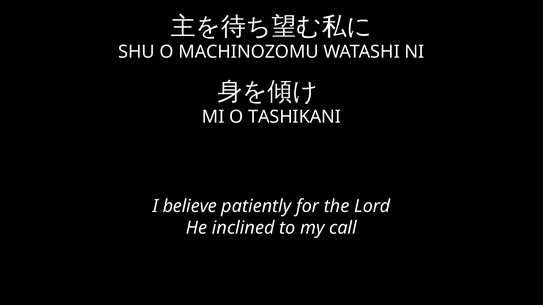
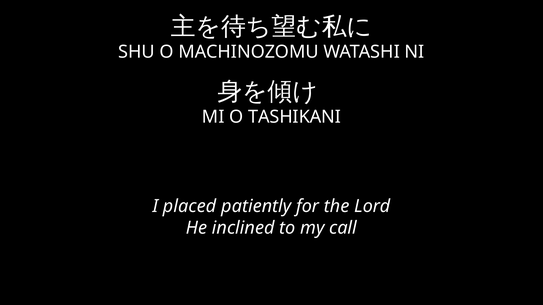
believe: believe -> placed
